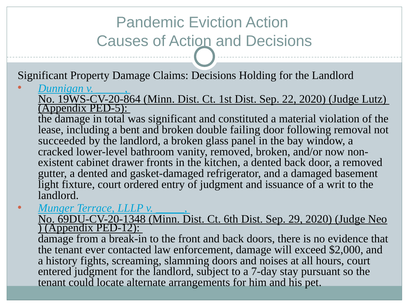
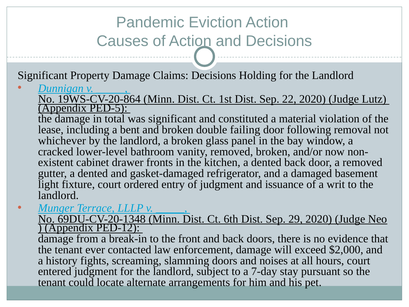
succeeded: succeeded -> whichever
